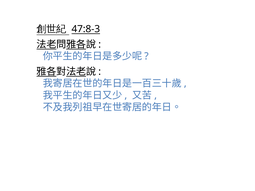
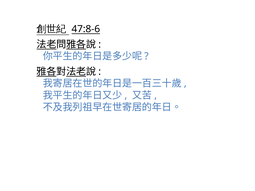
47:8-3: 47:8-3 -> 47:8-6
